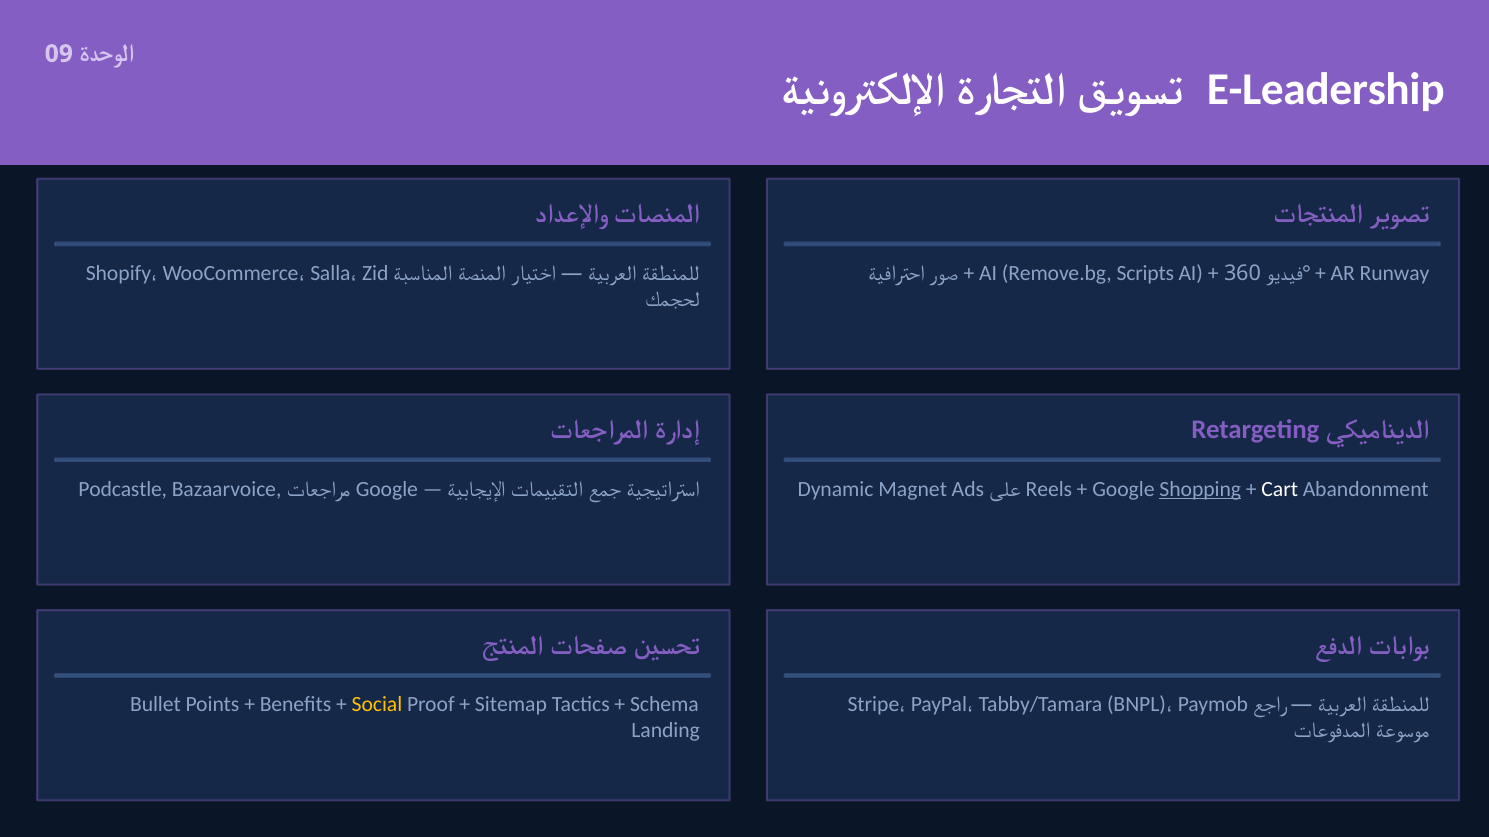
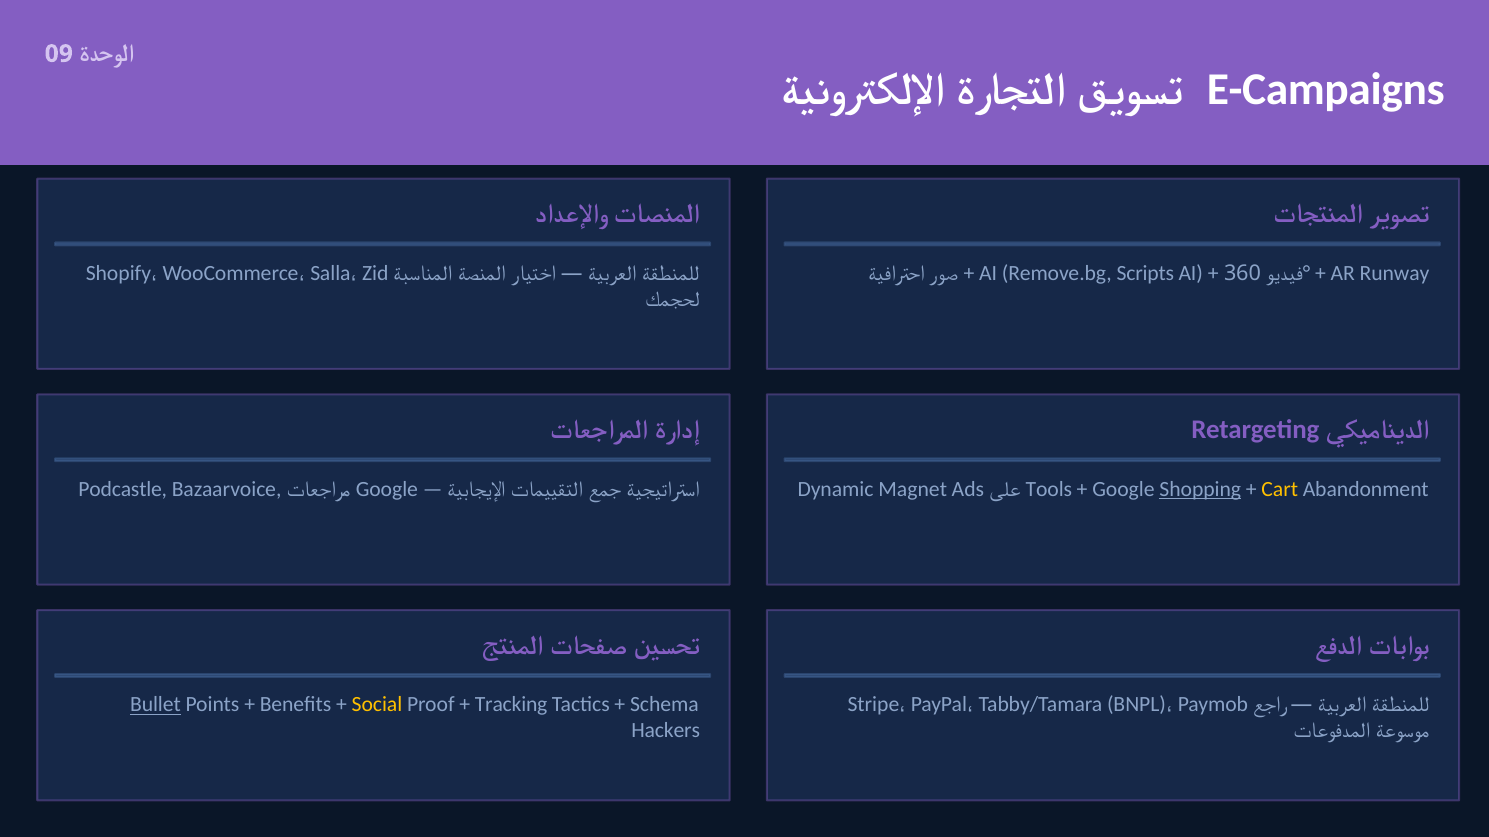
E-Leadership: E-Leadership -> E-Campaigns
Reels: Reels -> Tools
Cart colour: white -> yellow
Bullet underline: none -> present
Sitemap: Sitemap -> Tracking
Landing: Landing -> Hackers
